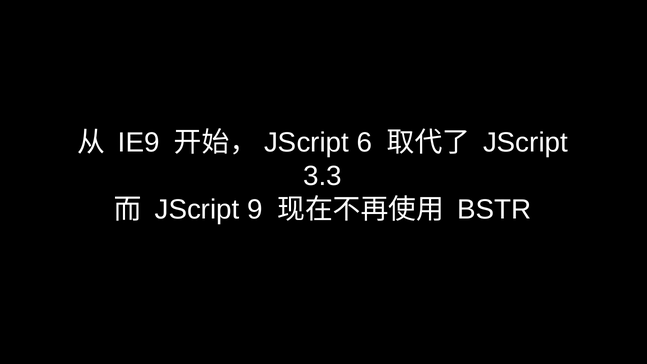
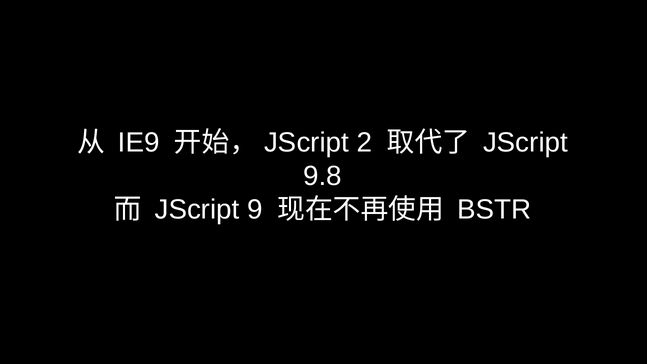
6: 6 -> 2
3.3: 3.3 -> 9.8
